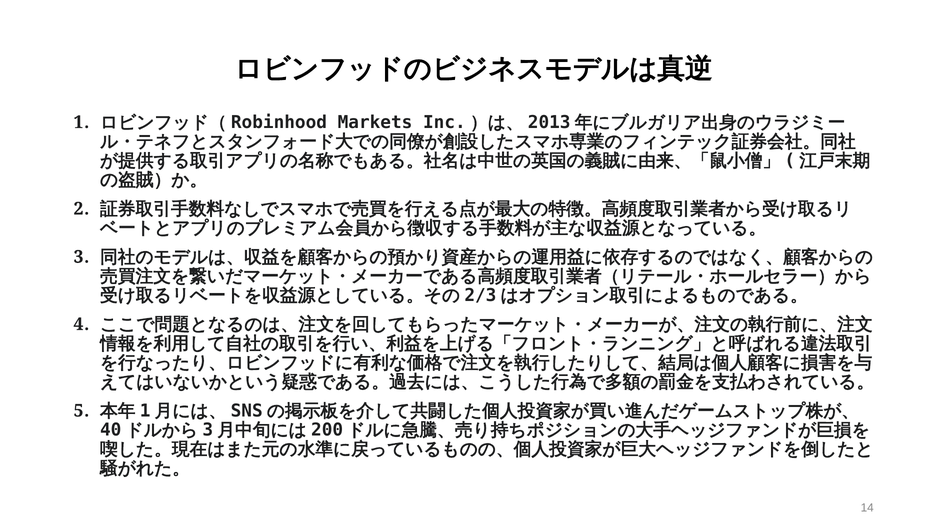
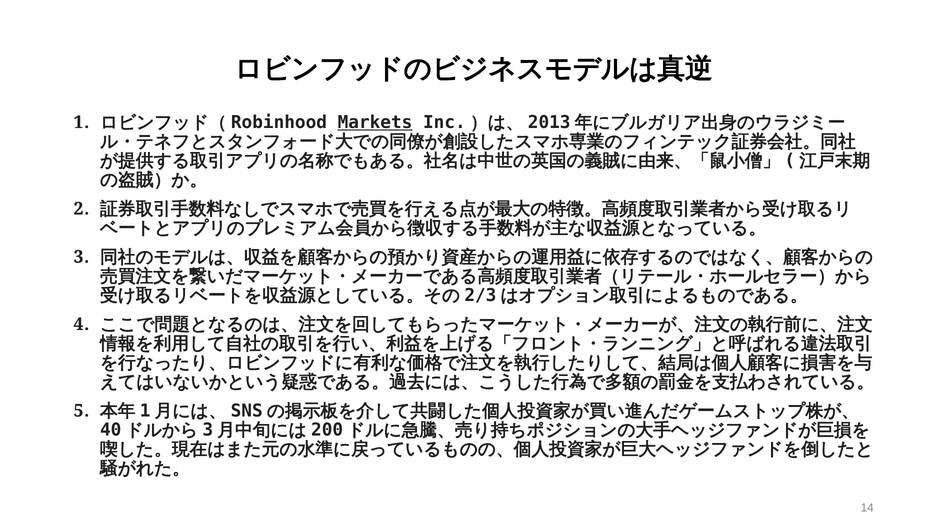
Markets underline: none -> present
